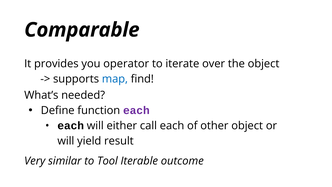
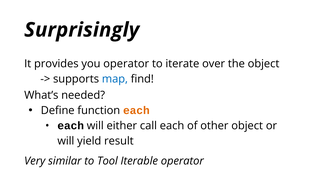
Comparable: Comparable -> Surprisingly
each at (136, 110) colour: purple -> orange
Iterable outcome: outcome -> operator
